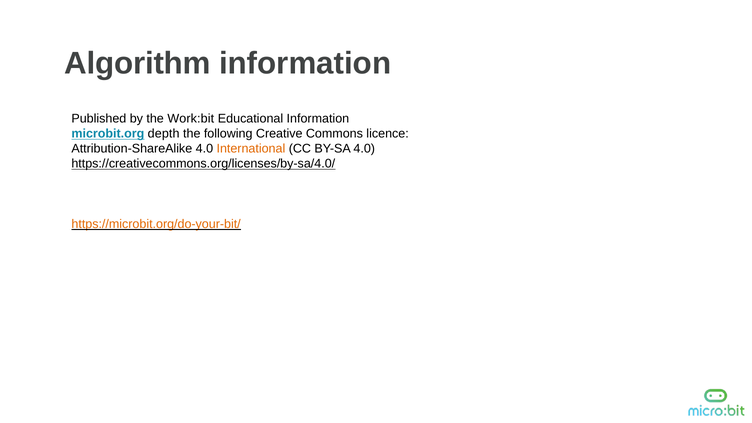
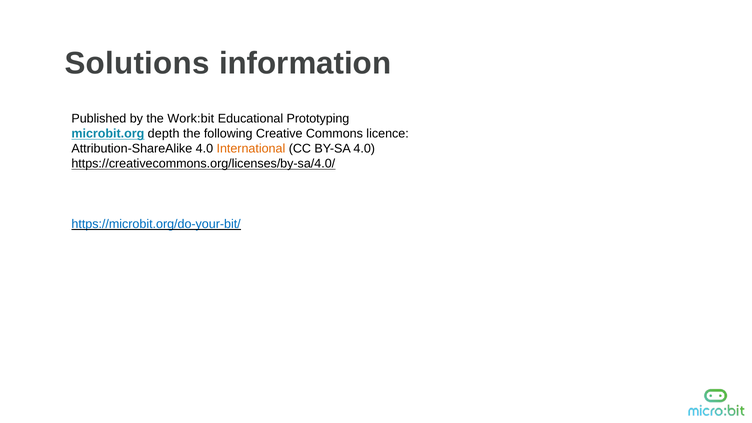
Algorithm: Algorithm -> Solutions
Educational Information: Information -> Prototyping
https://microbit.org/do-your-bit/ colour: orange -> blue
